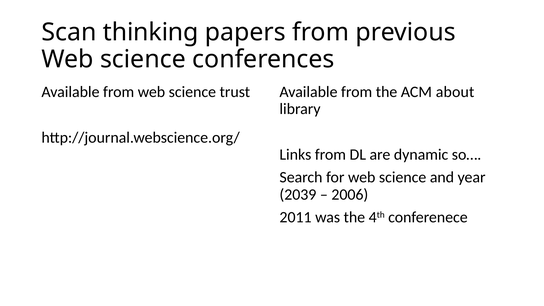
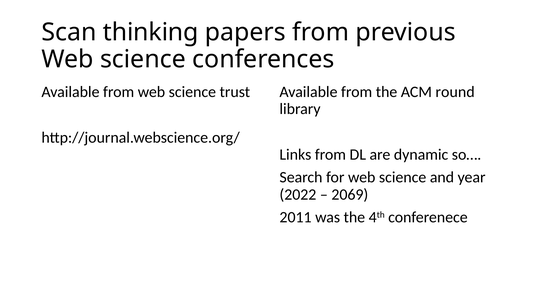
about: about -> round
2039: 2039 -> 2022
2006: 2006 -> 2069
